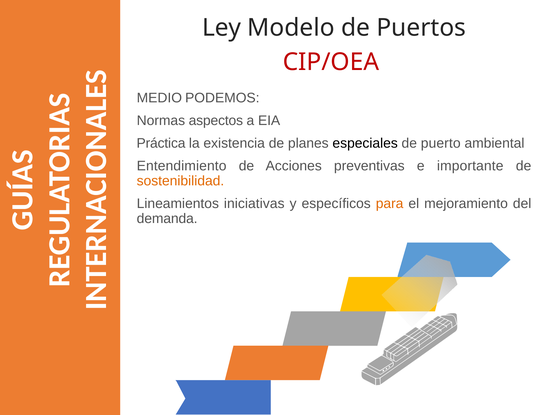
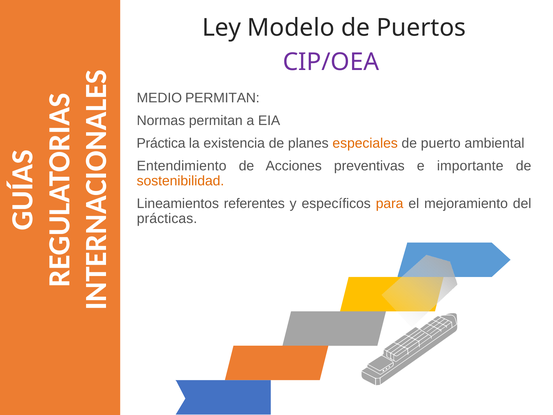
CIP/OEA colour: red -> purple
MEDIO PODEMOS: PODEMOS -> PERMITAN
Normas aspectos: aspectos -> permitan
especiales colour: black -> orange
iniciativas: iniciativas -> referentes
demanda: demanda -> prácticas
